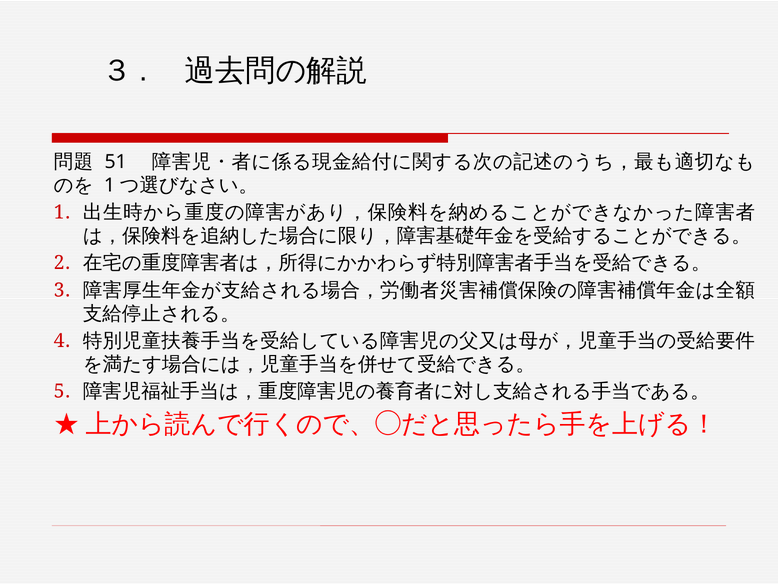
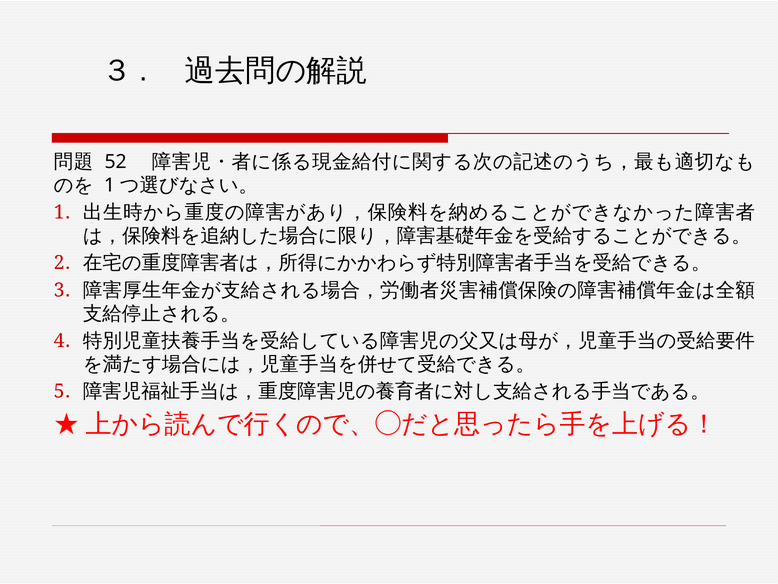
51: 51 -> 52
